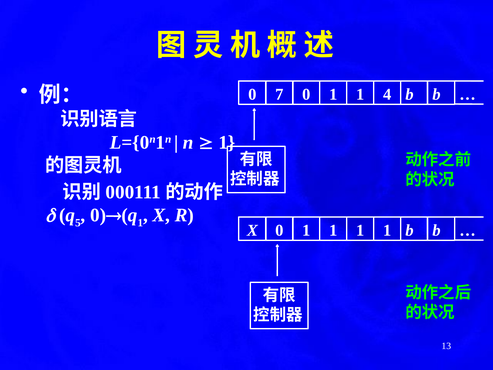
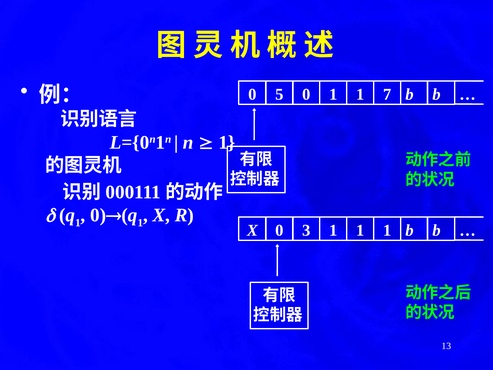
7: 7 -> 5
4: 4 -> 7
5 at (78, 223): 5 -> 1
X 0 1: 1 -> 3
